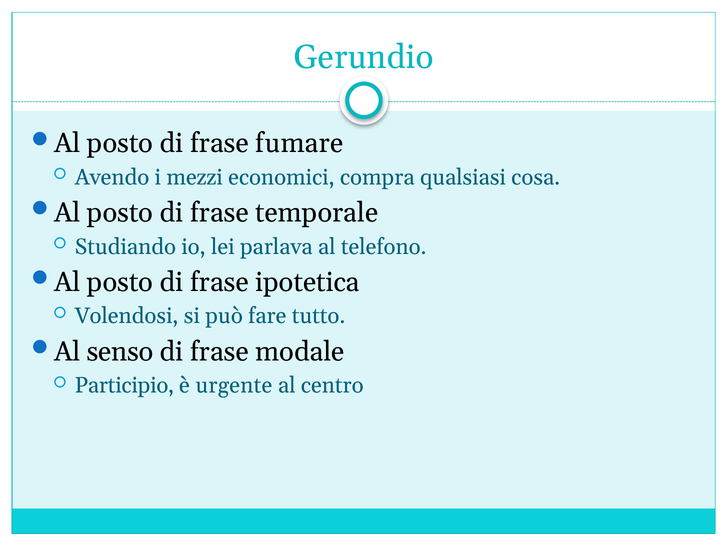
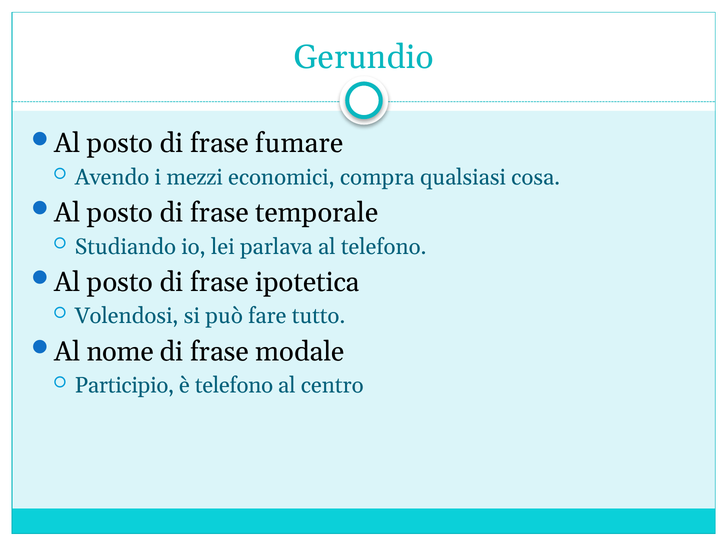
senso: senso -> nome
è urgente: urgente -> telefono
